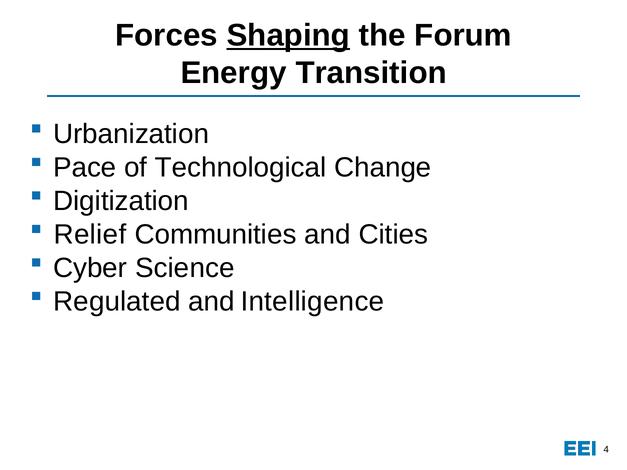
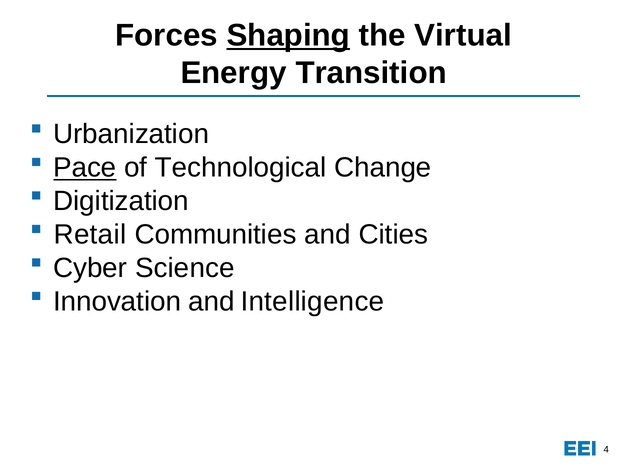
Forum: Forum -> Virtual
Pace underline: none -> present
Relief: Relief -> Retail
Regulated: Regulated -> Innovation
